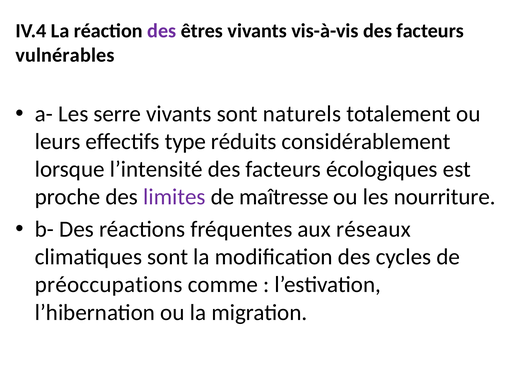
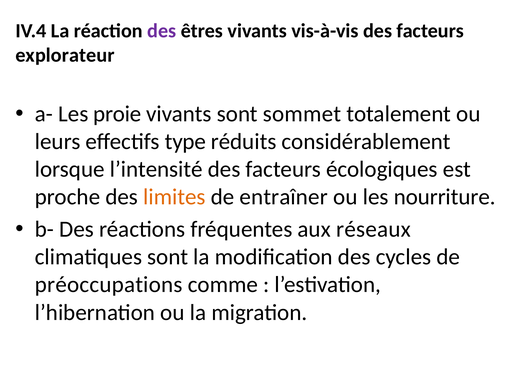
vulnérables: vulnérables -> explorateur
serre: serre -> proie
naturels: naturels -> sommet
limites colour: purple -> orange
maîtresse: maîtresse -> entraîner
